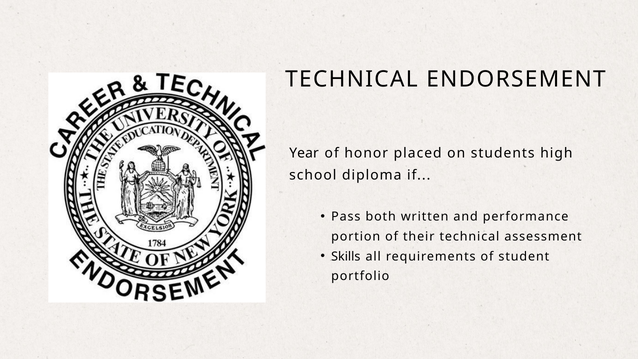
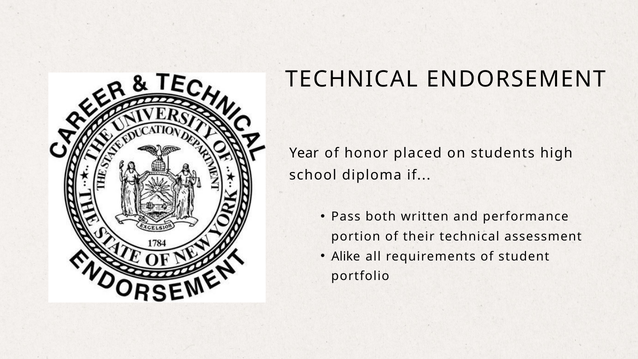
Skills: Skills -> Alike
